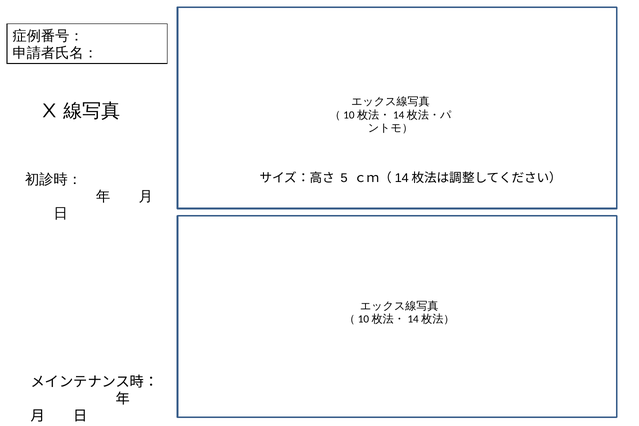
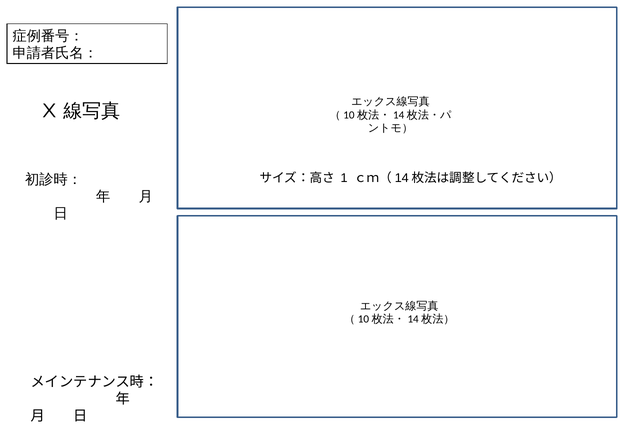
5: 5 -> 1
